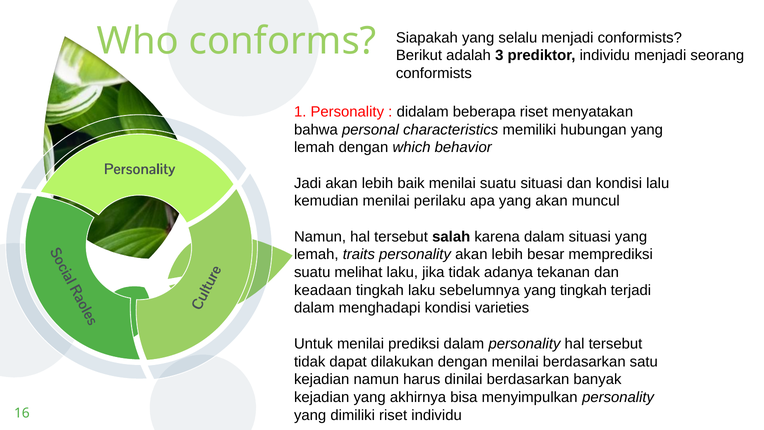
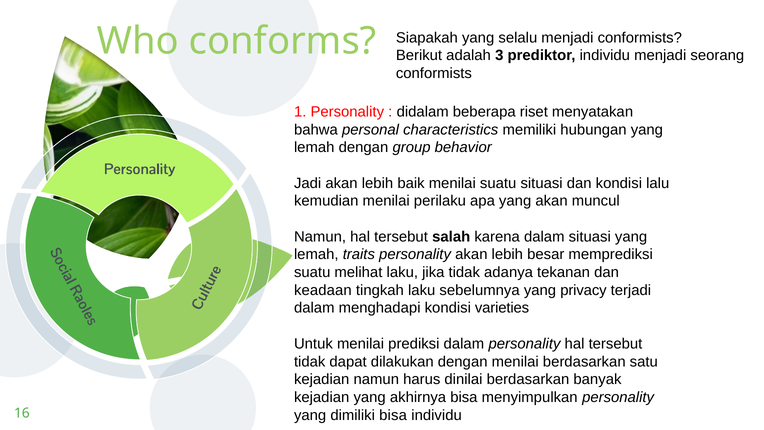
which: which -> group
yang tingkah: tingkah -> privacy
dimiliki riset: riset -> bisa
